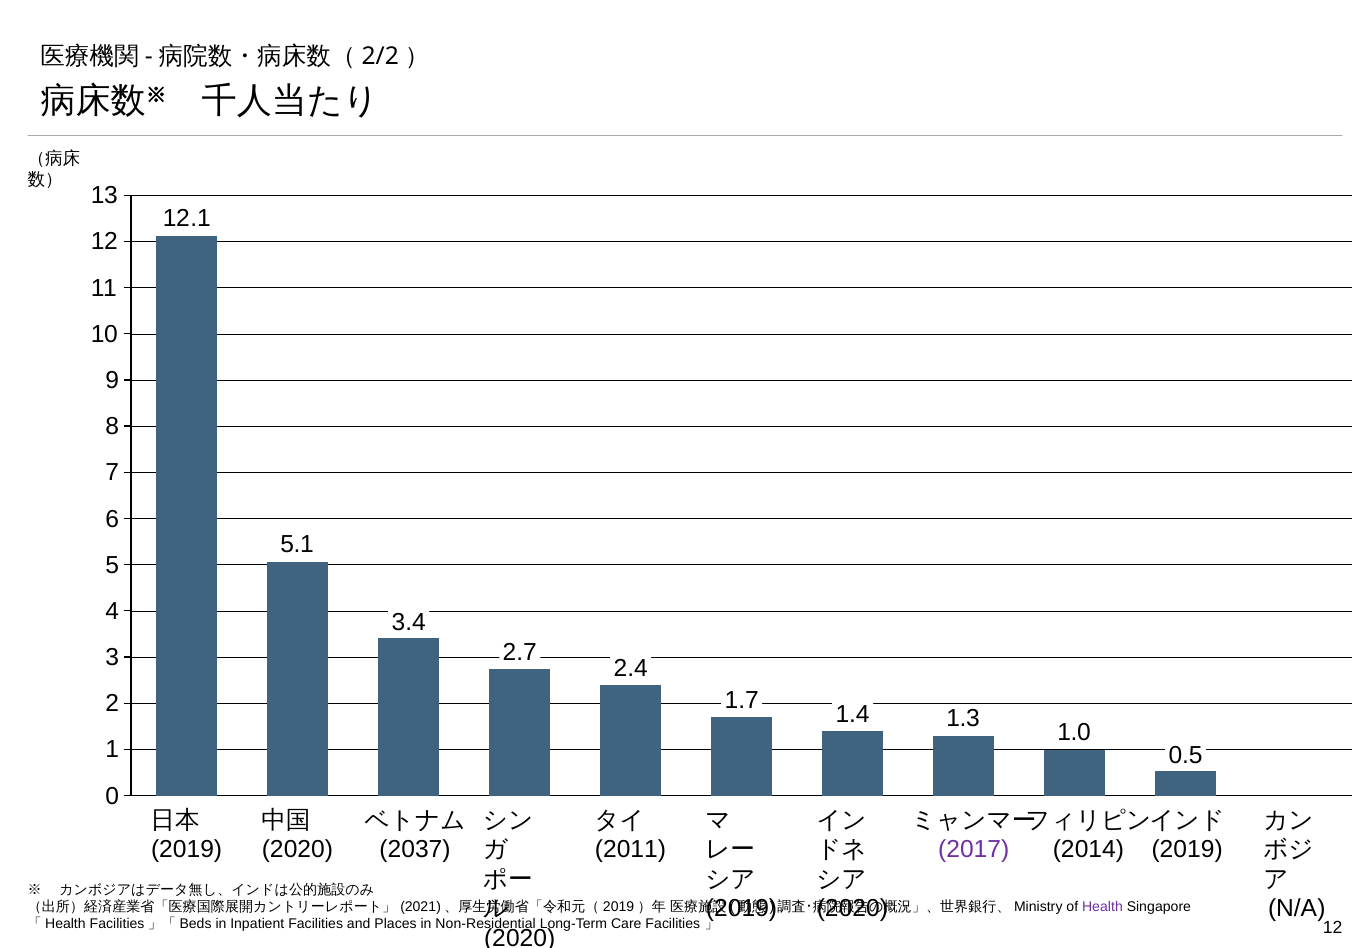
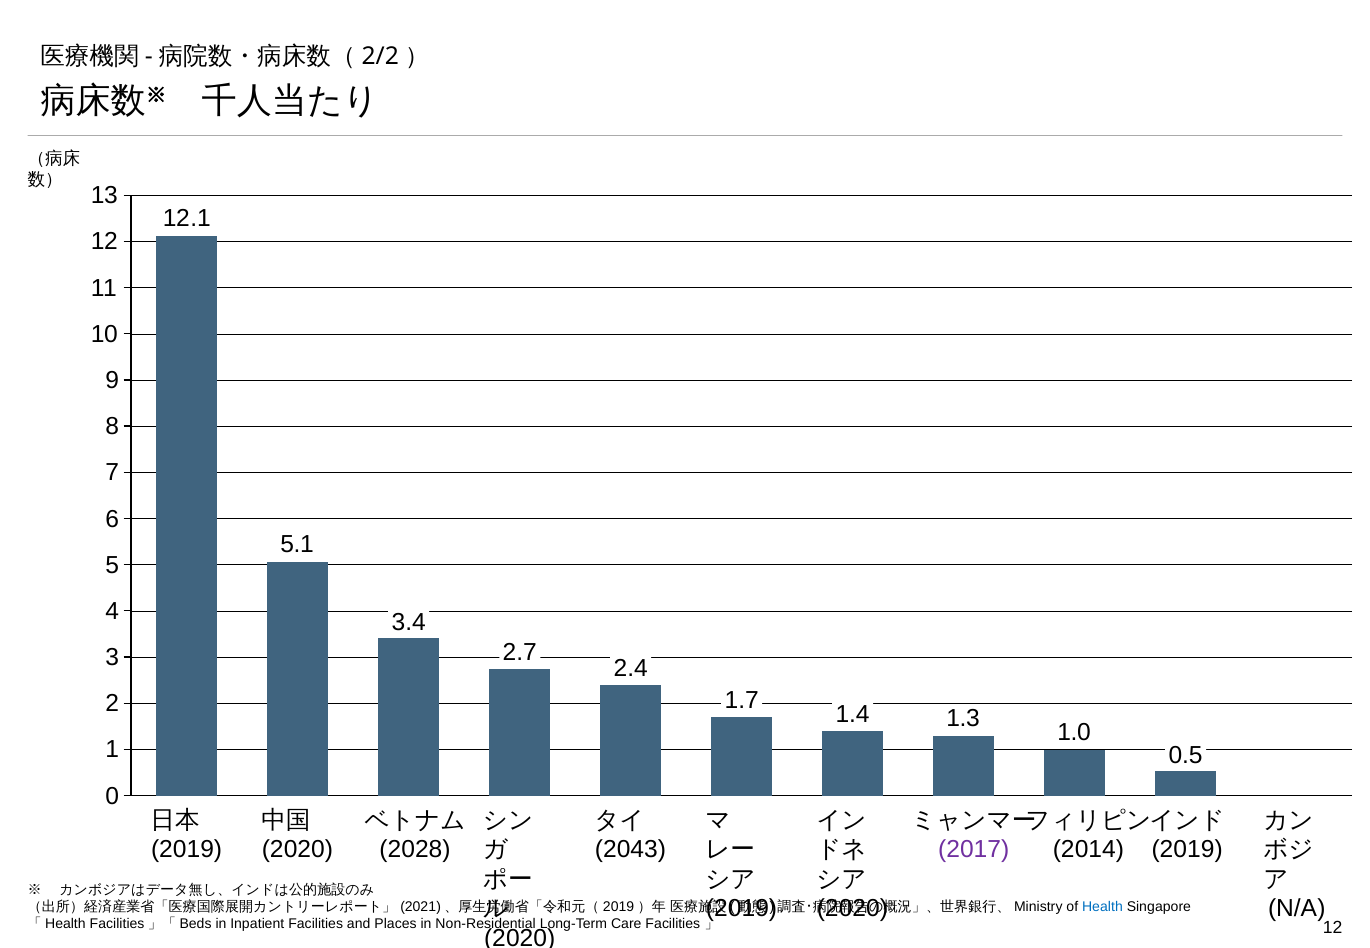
2037: 2037 -> 2028
2011: 2011 -> 2043
Health colour: purple -> blue
